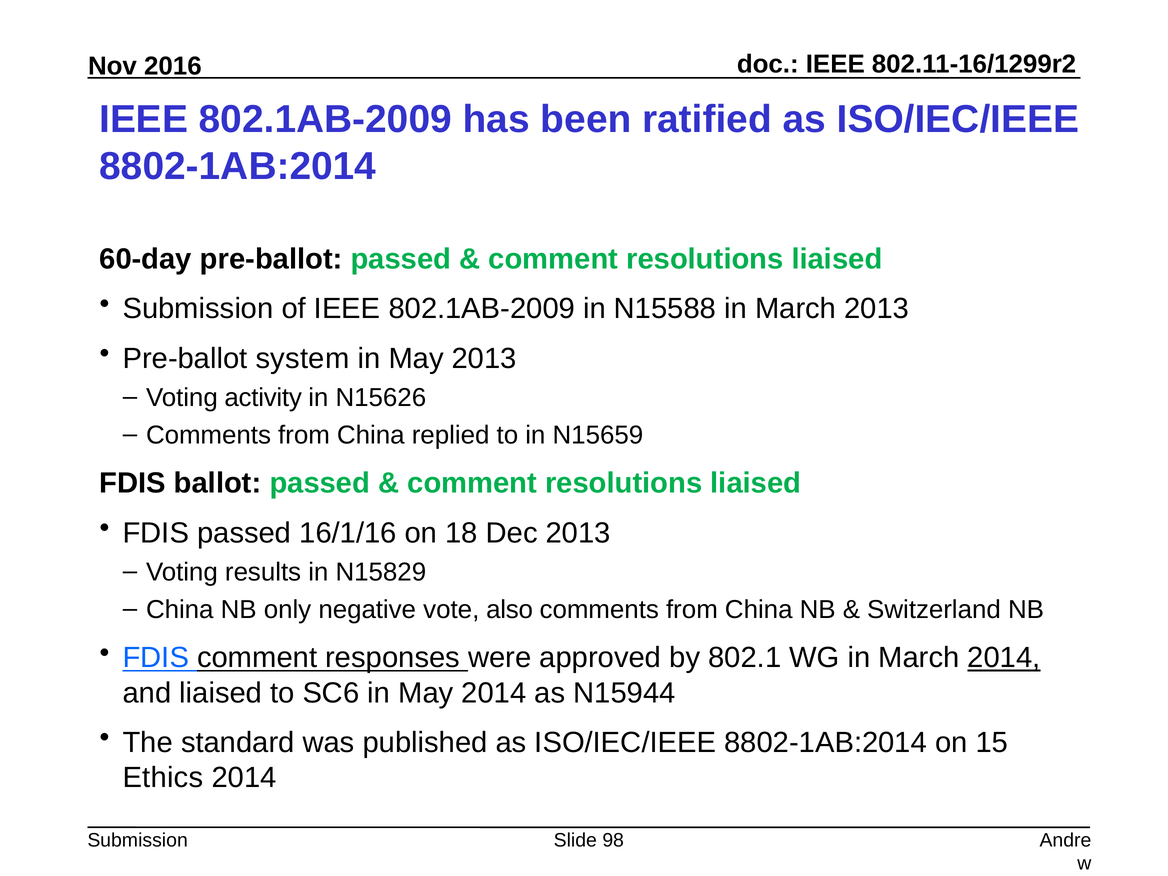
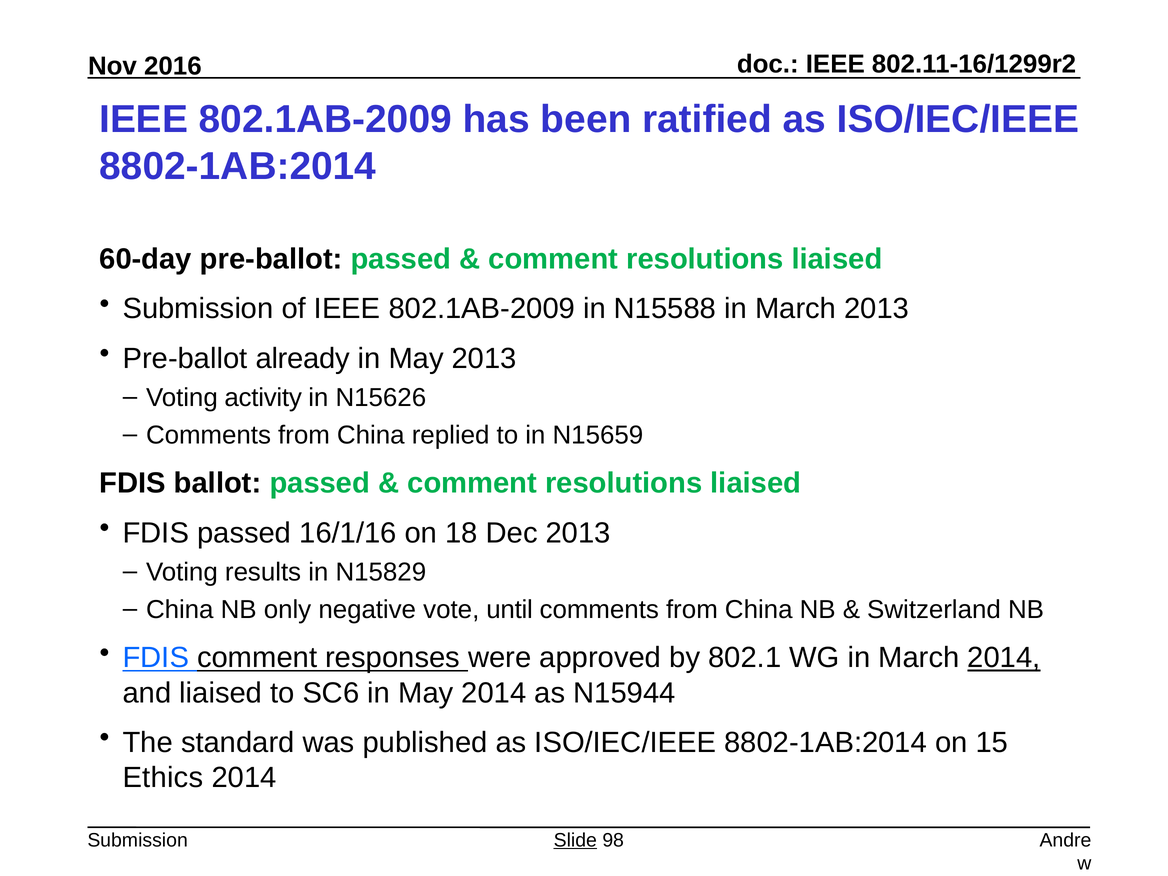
system: system -> already
also: also -> until
Slide underline: none -> present
